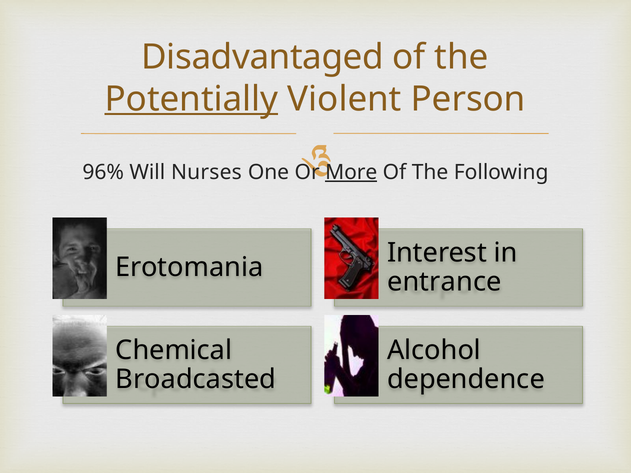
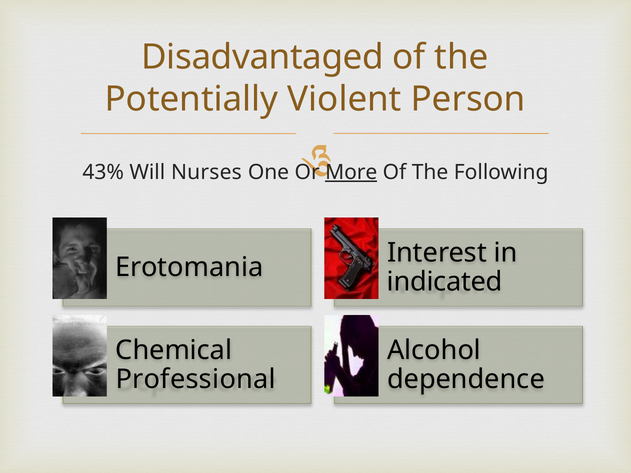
Potentially underline: present -> none
96%: 96% -> 43%
entrance: entrance -> indicated
Broadcasted: Broadcasted -> Professional
